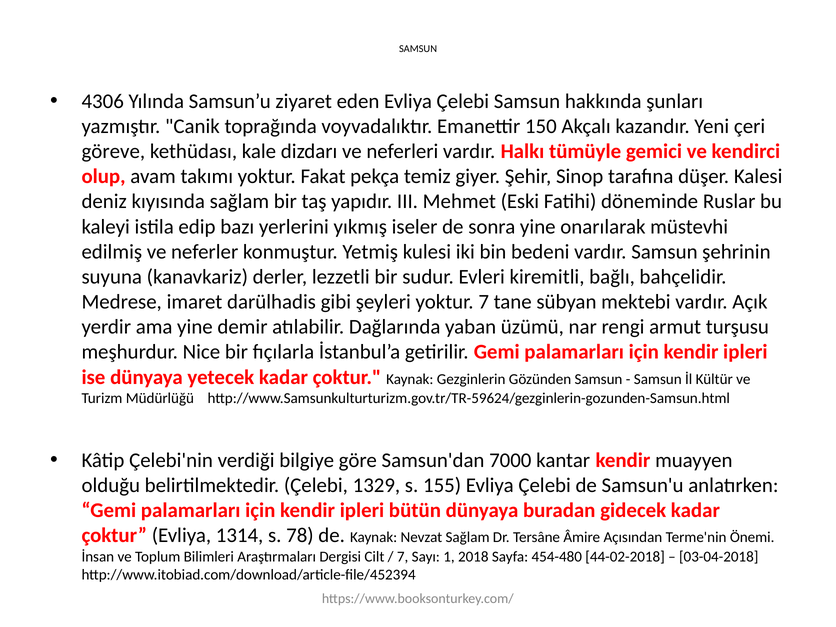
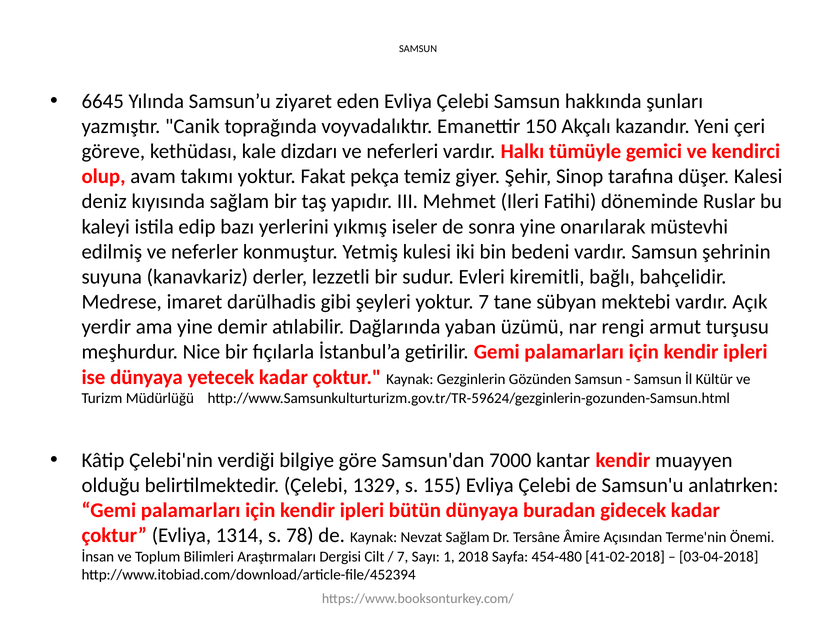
4306: 4306 -> 6645
Eski: Eski -> Ileri
44-02-2018: 44-02-2018 -> 41-02-2018
